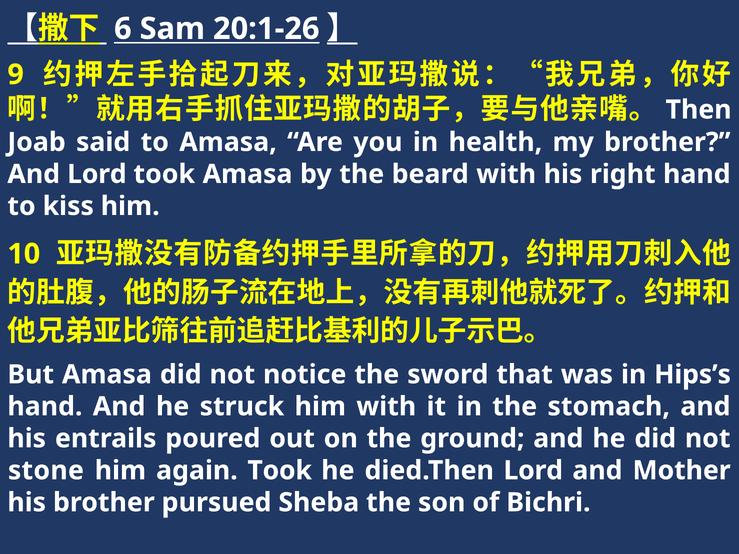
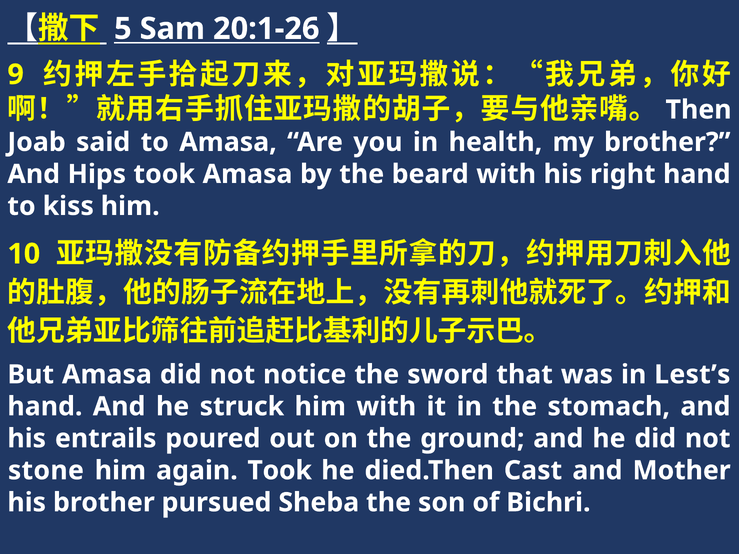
6: 6 -> 5
And Lord: Lord -> Hips
Hips’s: Hips’s -> Lest’s
died.Then Lord: Lord -> Cast
